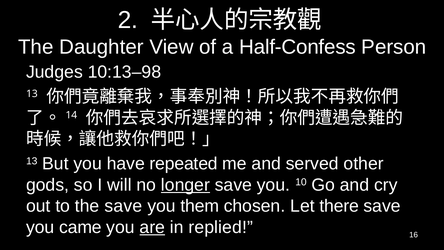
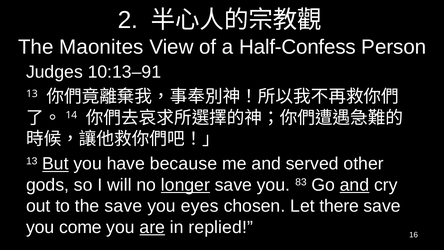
Daughter: Daughter -> Maonites
10:13–98: 10:13–98 -> 10:13–91
But underline: none -> present
repeated: repeated -> because
10: 10 -> 83
and at (354, 185) underline: none -> present
them: them -> eyes
came: came -> come
